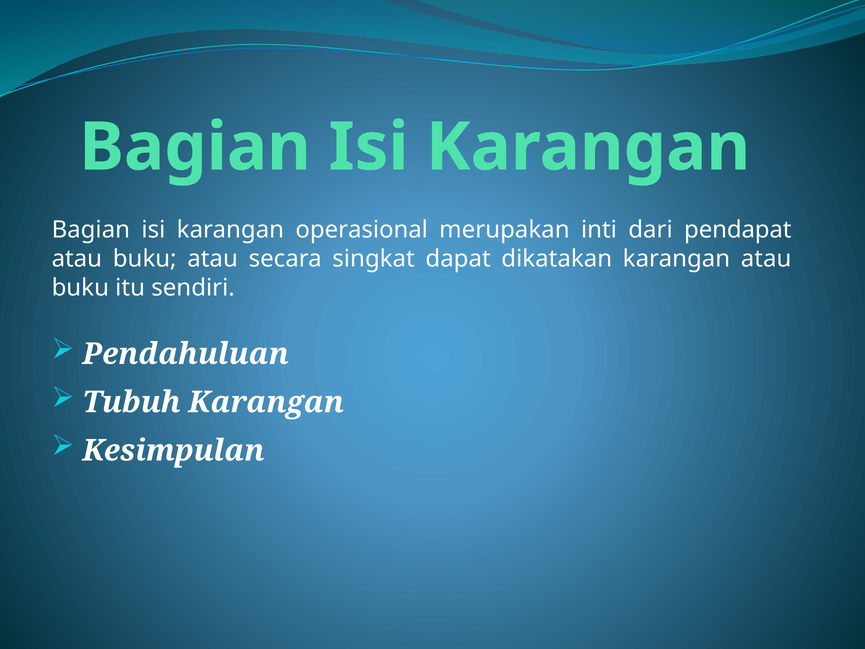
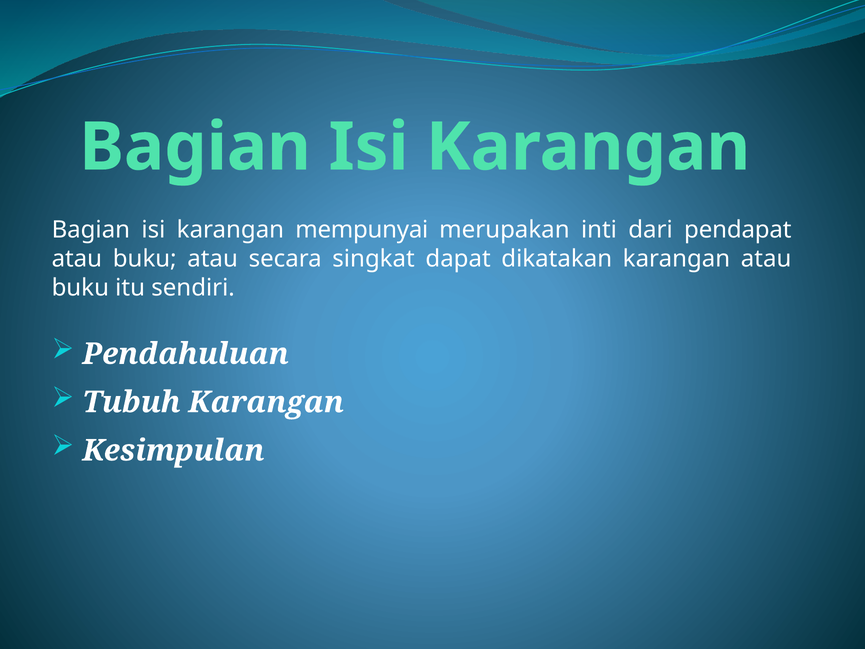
operasional: operasional -> mempunyai
